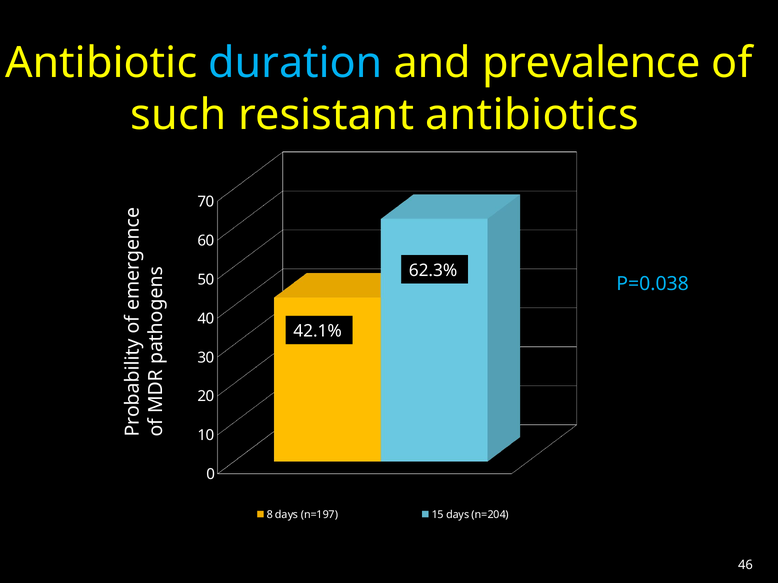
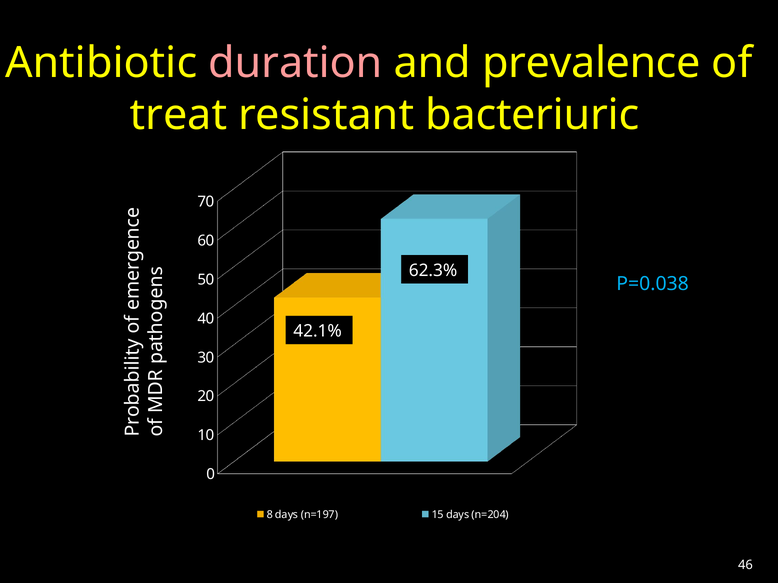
duration colour: light blue -> pink
such: such -> treat
antibiotics: antibiotics -> bacteriuric
